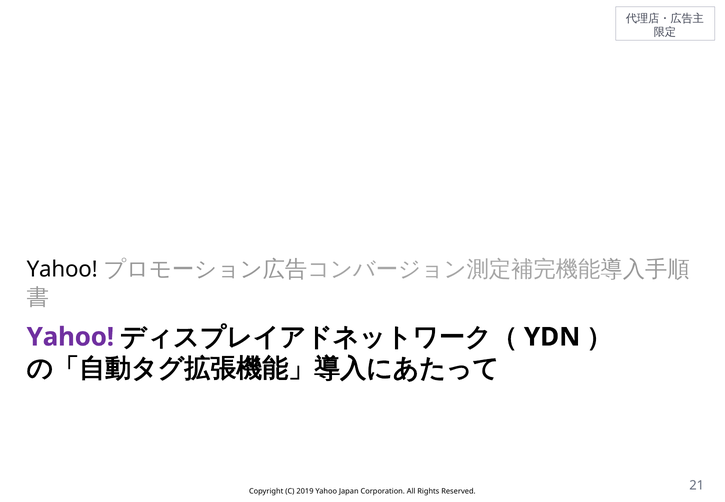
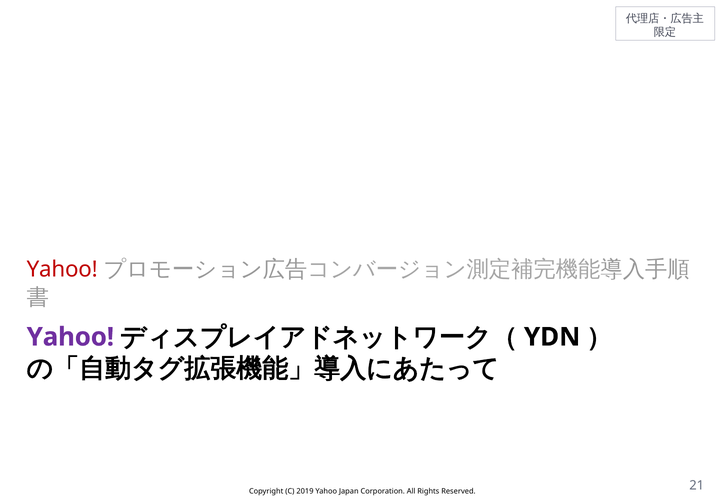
Yahoo at (62, 269) colour: black -> red
